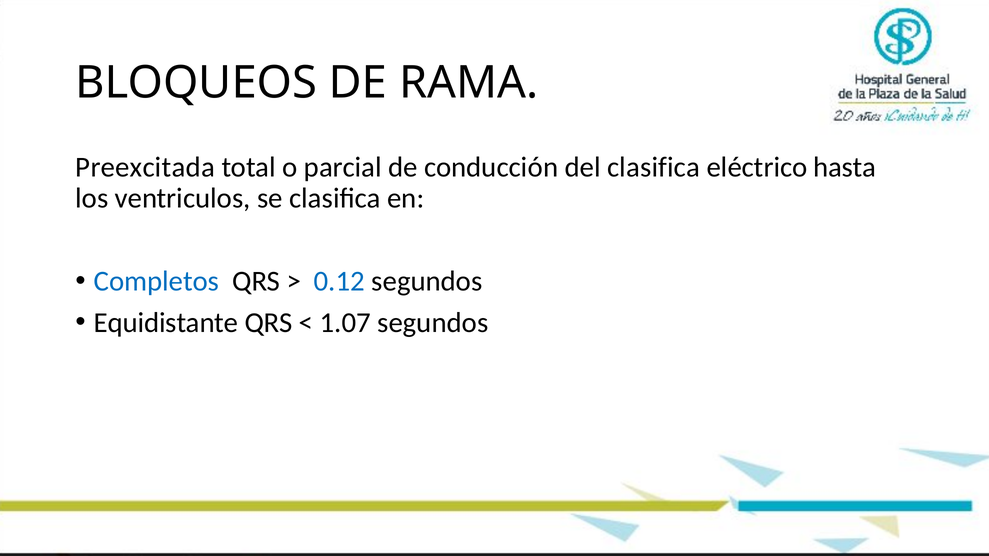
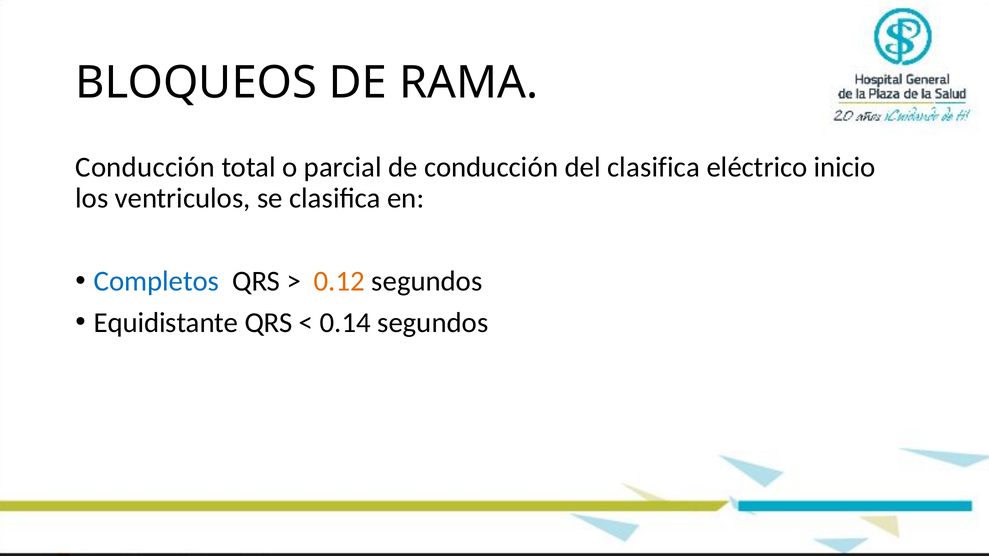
Preexcitada at (145, 167): Preexcitada -> Conducción
hasta: hasta -> inicio
0.12 colour: blue -> orange
1.07: 1.07 -> 0.14
